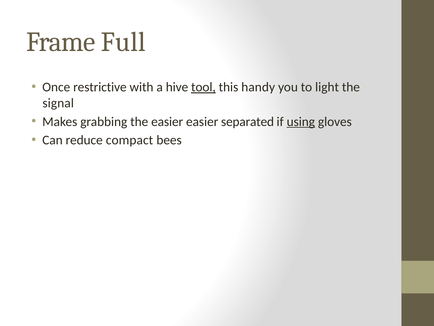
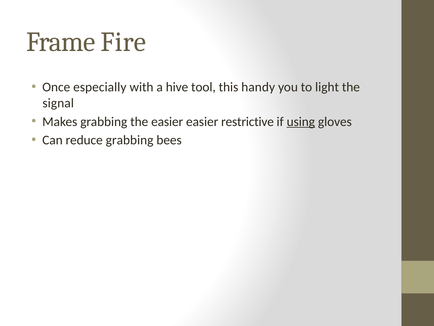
Full: Full -> Fire
restrictive: restrictive -> especially
tool underline: present -> none
separated: separated -> restrictive
reduce compact: compact -> grabbing
